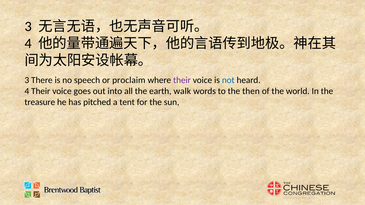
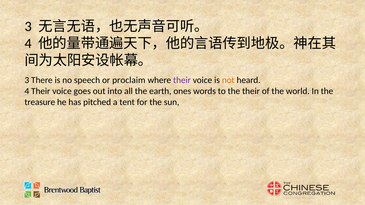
not colour: blue -> orange
walk: walk -> ones
the then: then -> their
